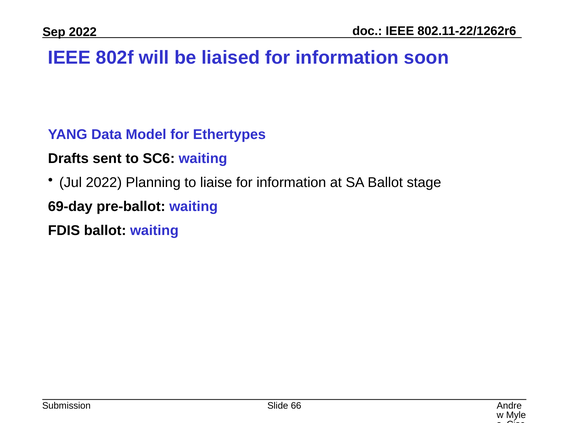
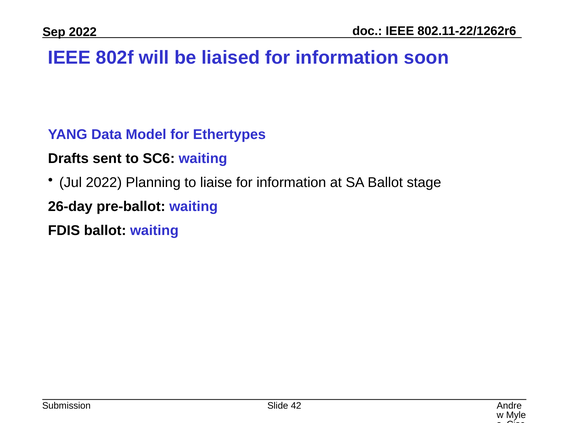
69-day: 69-day -> 26-day
66: 66 -> 42
